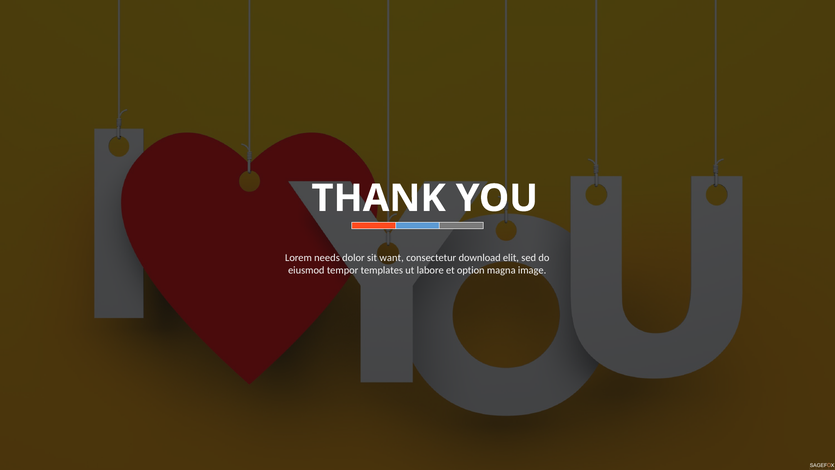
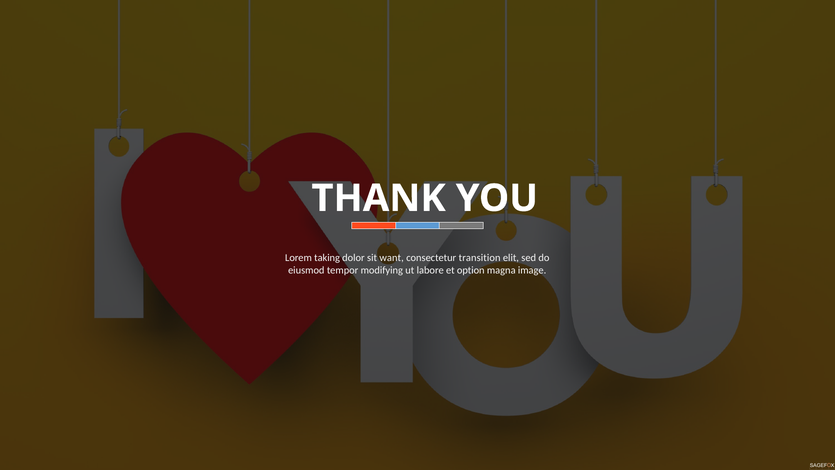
needs: needs -> taking
download: download -> transition
templates: templates -> modifying
